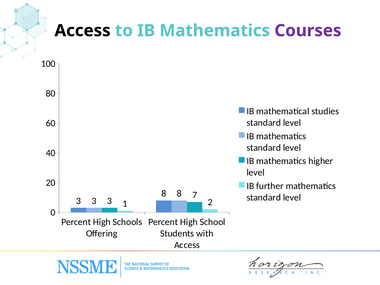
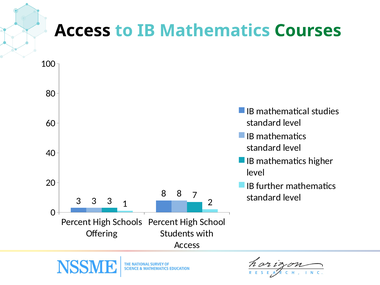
Courses colour: purple -> green
